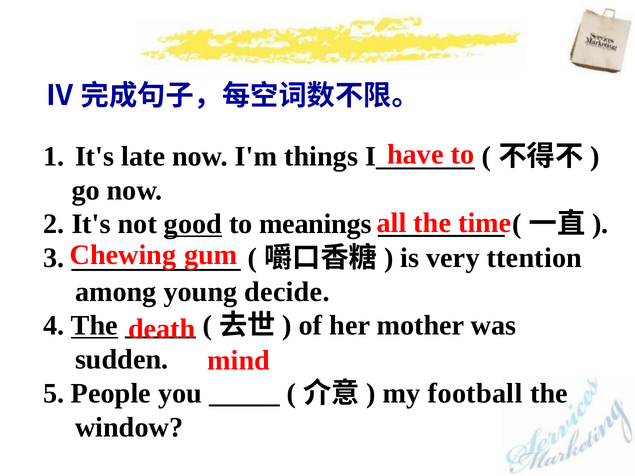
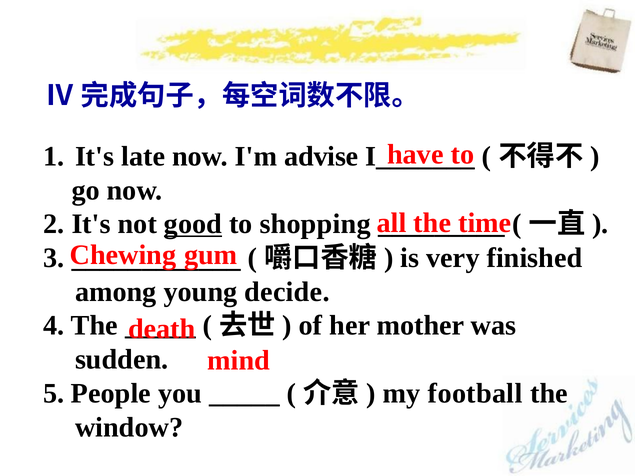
things: things -> advise
meanings: meanings -> shopping
ttention: ttention -> finished
The at (94, 326) underline: present -> none
